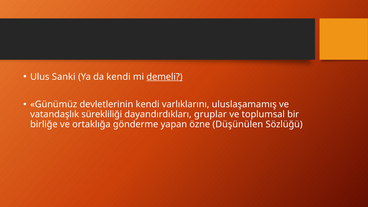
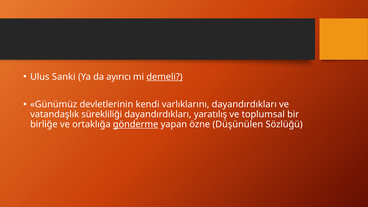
da kendi: kendi -> ayırıcı
varlıklarını uluslaşamamış: uluslaşamamış -> dayandırdıkları
gruplar: gruplar -> yaratılış
gönderme underline: none -> present
